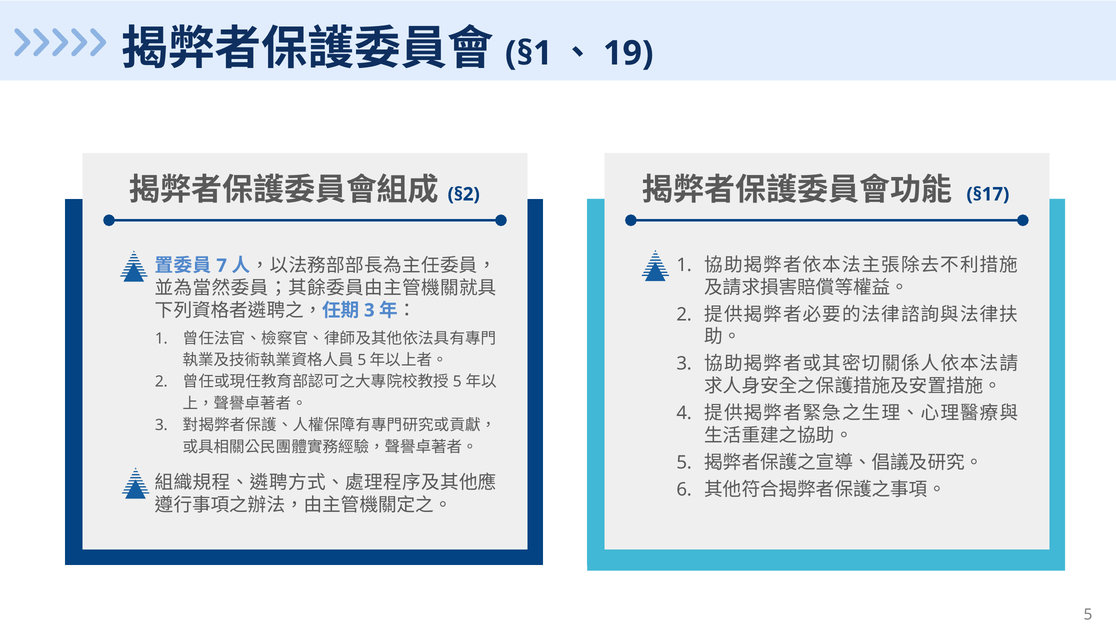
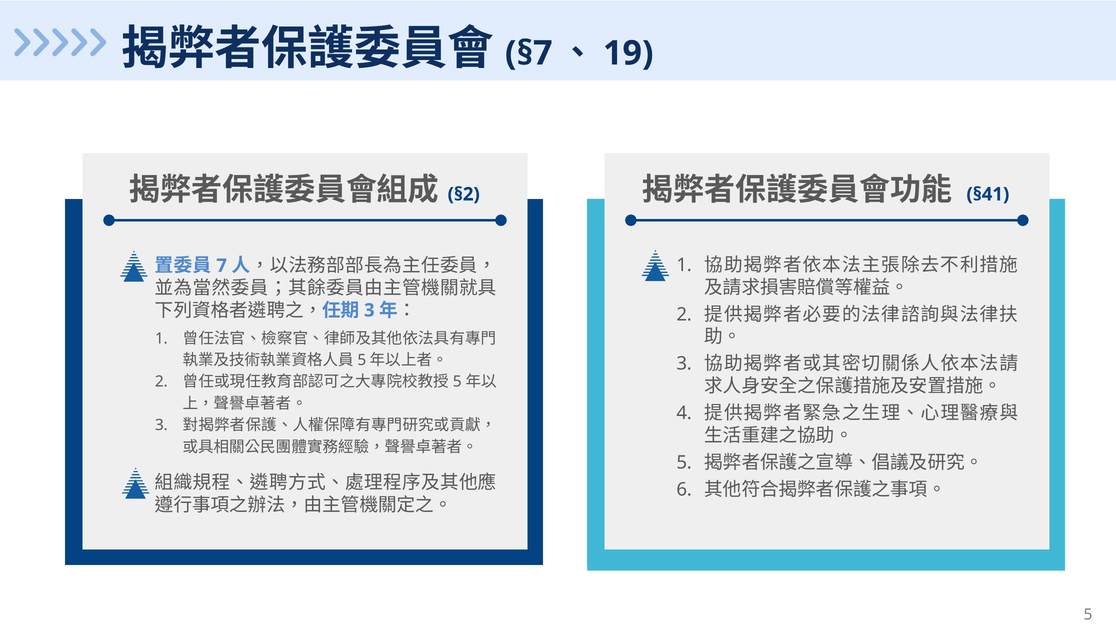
§1: §1 -> §7
§17: §17 -> §41
